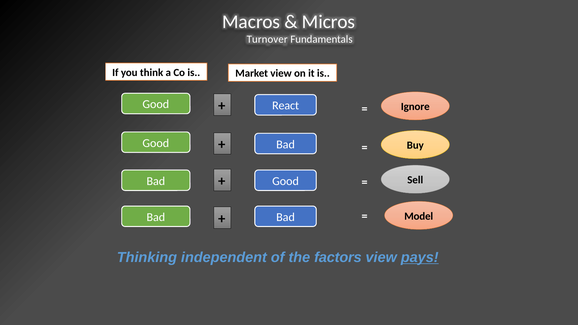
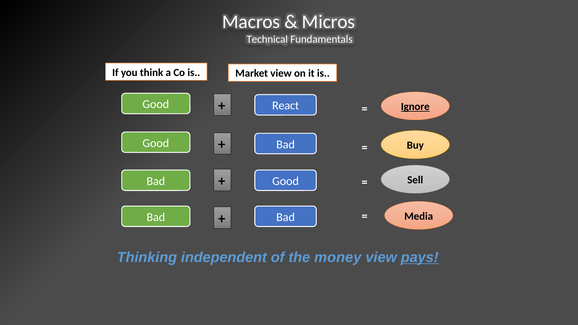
Turnover: Turnover -> Technical
Ignore underline: none -> present
Model: Model -> Media
factors: factors -> money
